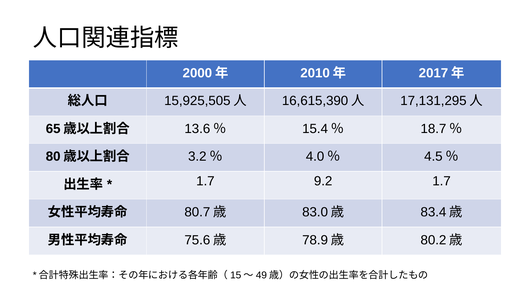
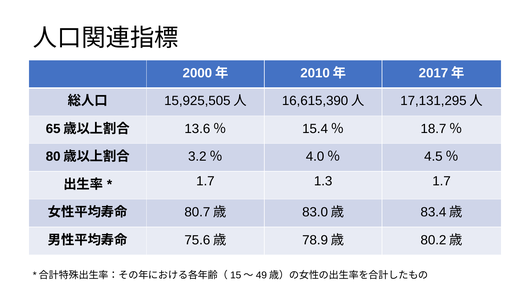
9.2: 9.2 -> 1.3
